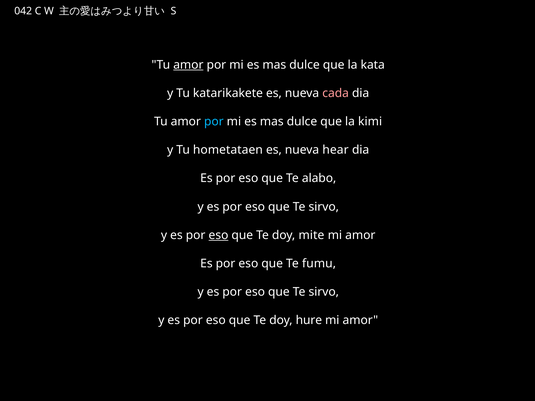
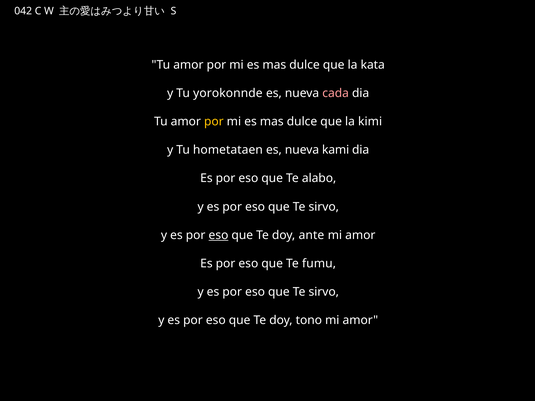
amor at (188, 65) underline: present -> none
katarikakete: katarikakete -> yorokonnde
por at (214, 122) colour: light blue -> yellow
hear: hear -> kami
mite: mite -> ante
hure: hure -> tono
